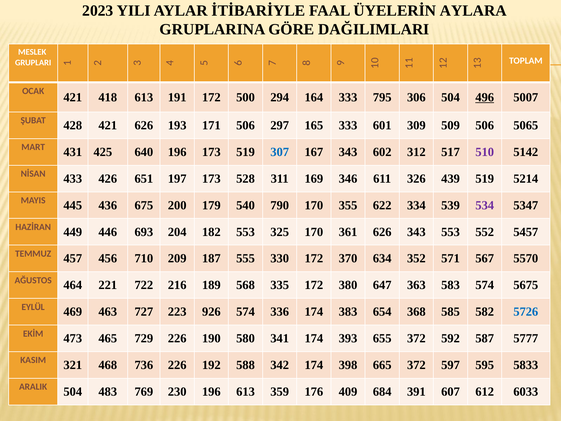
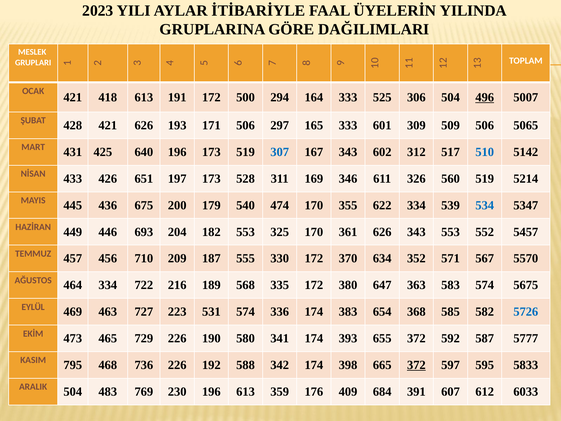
AYLARA: AYLARA -> YILINDA
795: 795 -> 525
510 colour: purple -> blue
439: 439 -> 560
790: 790 -> 474
534 colour: purple -> blue
464 221: 221 -> 334
926: 926 -> 531
321: 321 -> 795
372 at (416, 365) underline: none -> present
